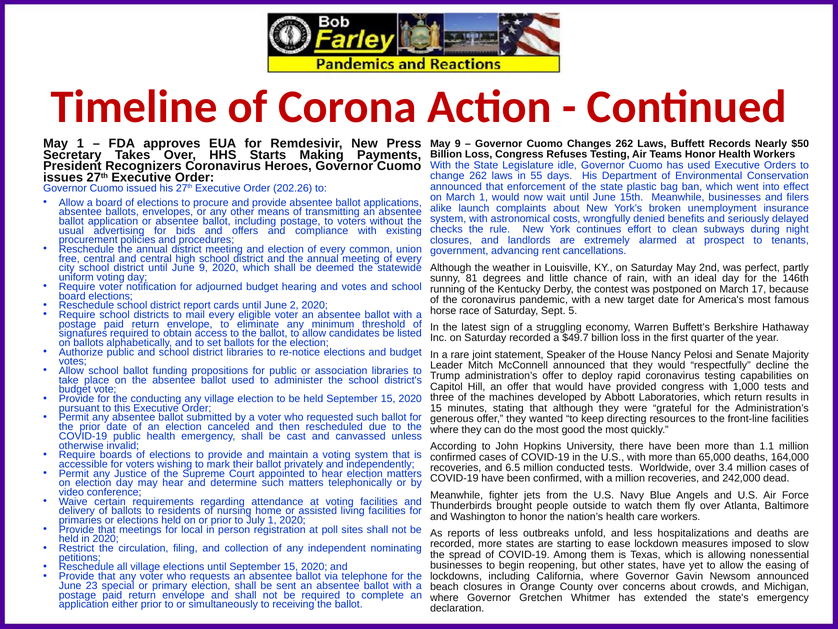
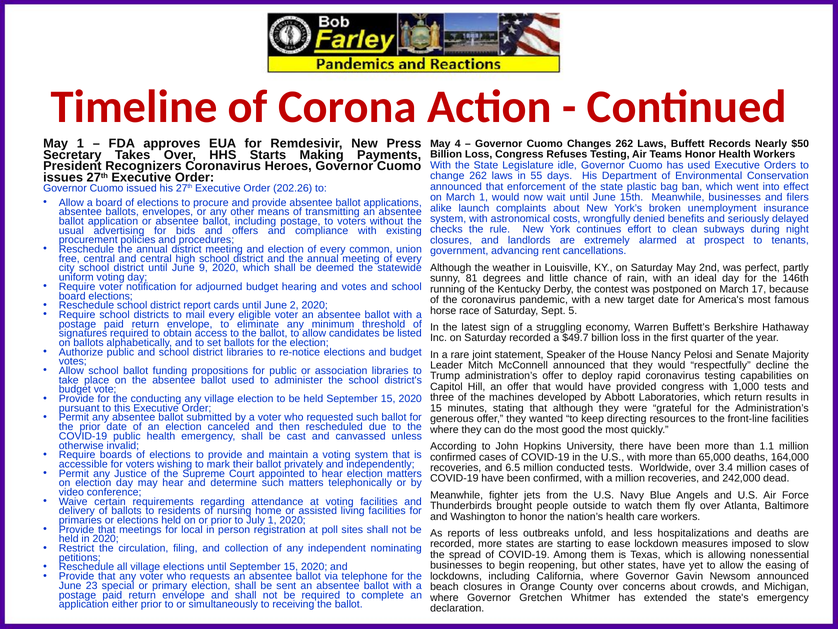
May 9: 9 -> 4
